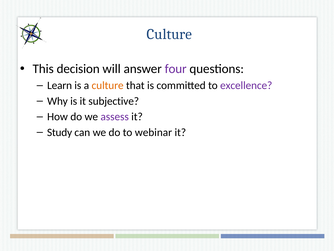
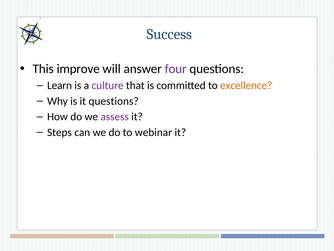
Culture at (169, 34): Culture -> Success
decision: decision -> improve
culture at (108, 85) colour: orange -> purple
excellence colour: purple -> orange
it subjective: subjective -> questions
Study: Study -> Steps
